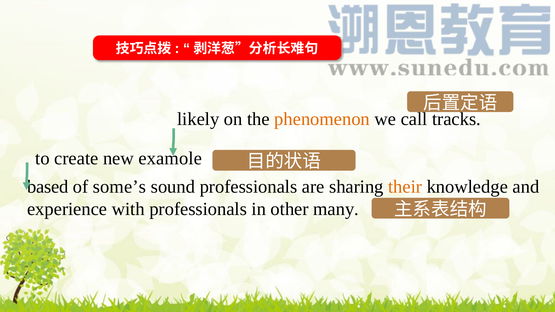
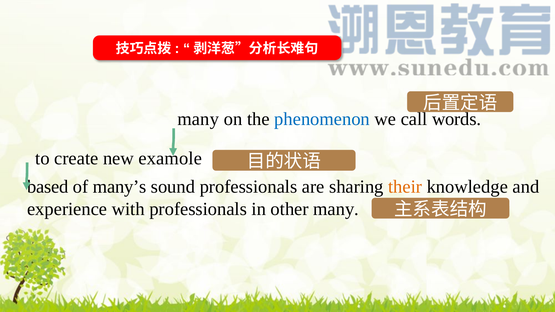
likely at (198, 119): likely -> many
phenomenon colour: orange -> blue
tracks: tracks -> words
some’s: some’s -> many’s
